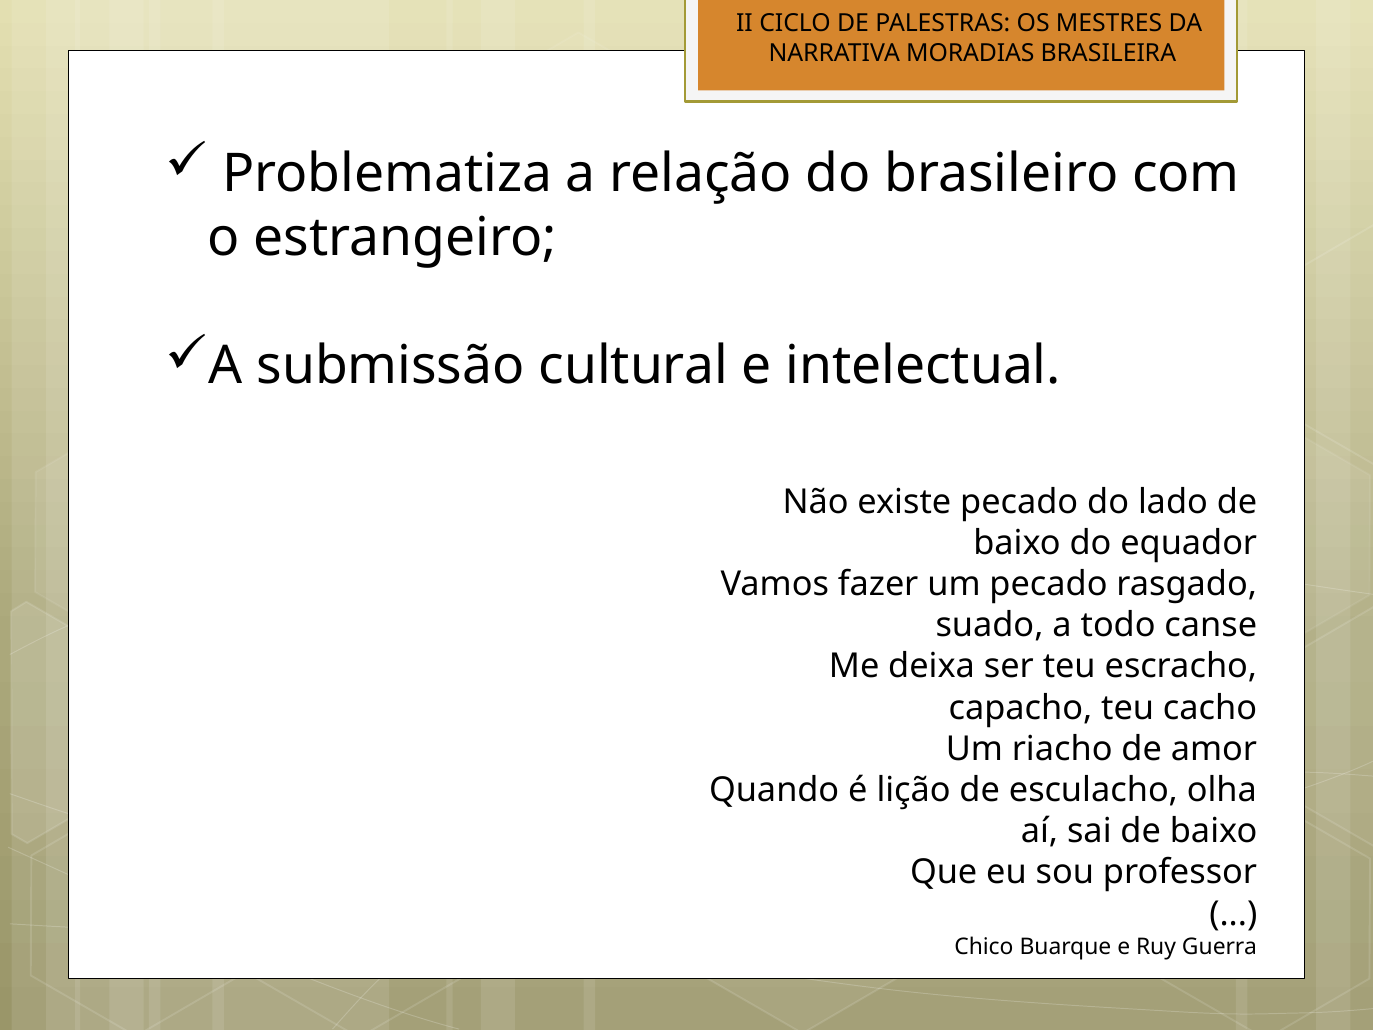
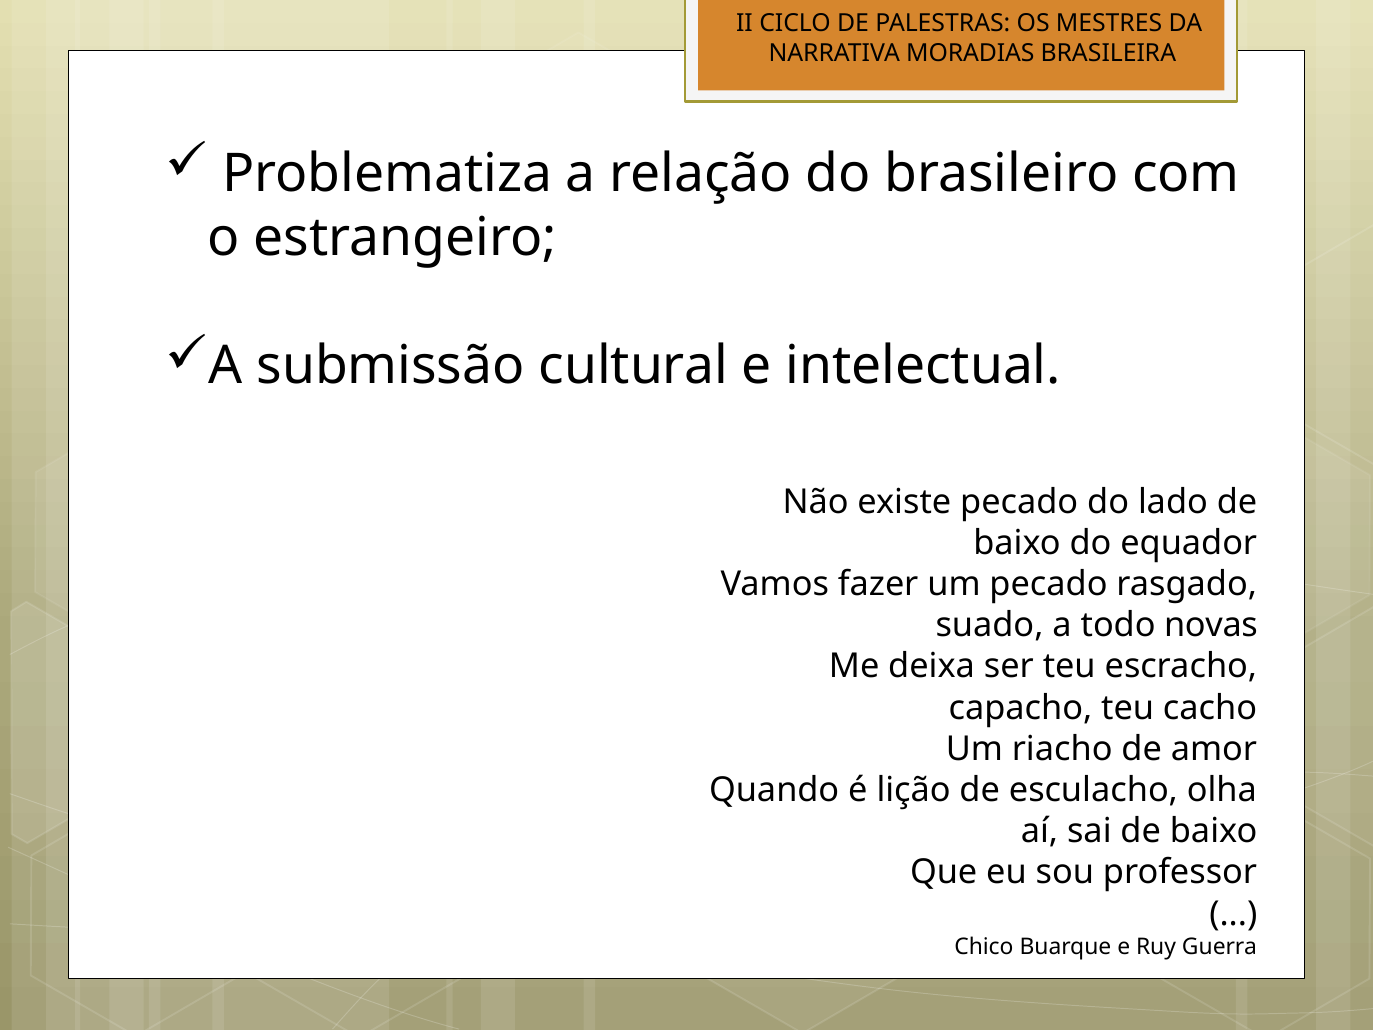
canse: canse -> novas
